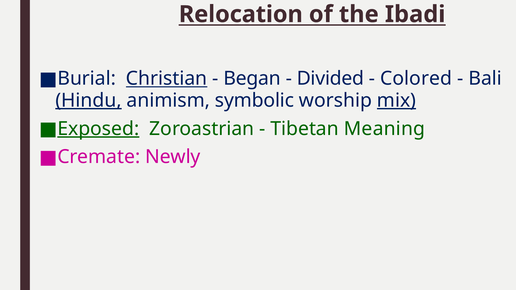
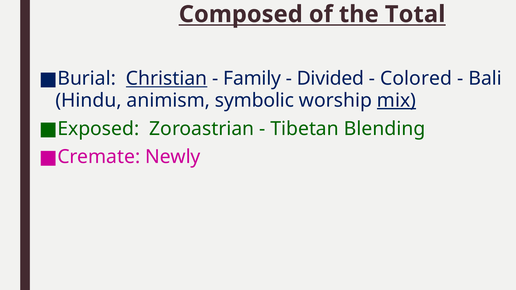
Relocation: Relocation -> Composed
Ibadi: Ibadi -> Total
Began: Began -> Family
Hindu underline: present -> none
Exposed underline: present -> none
Meaning: Meaning -> Blending
